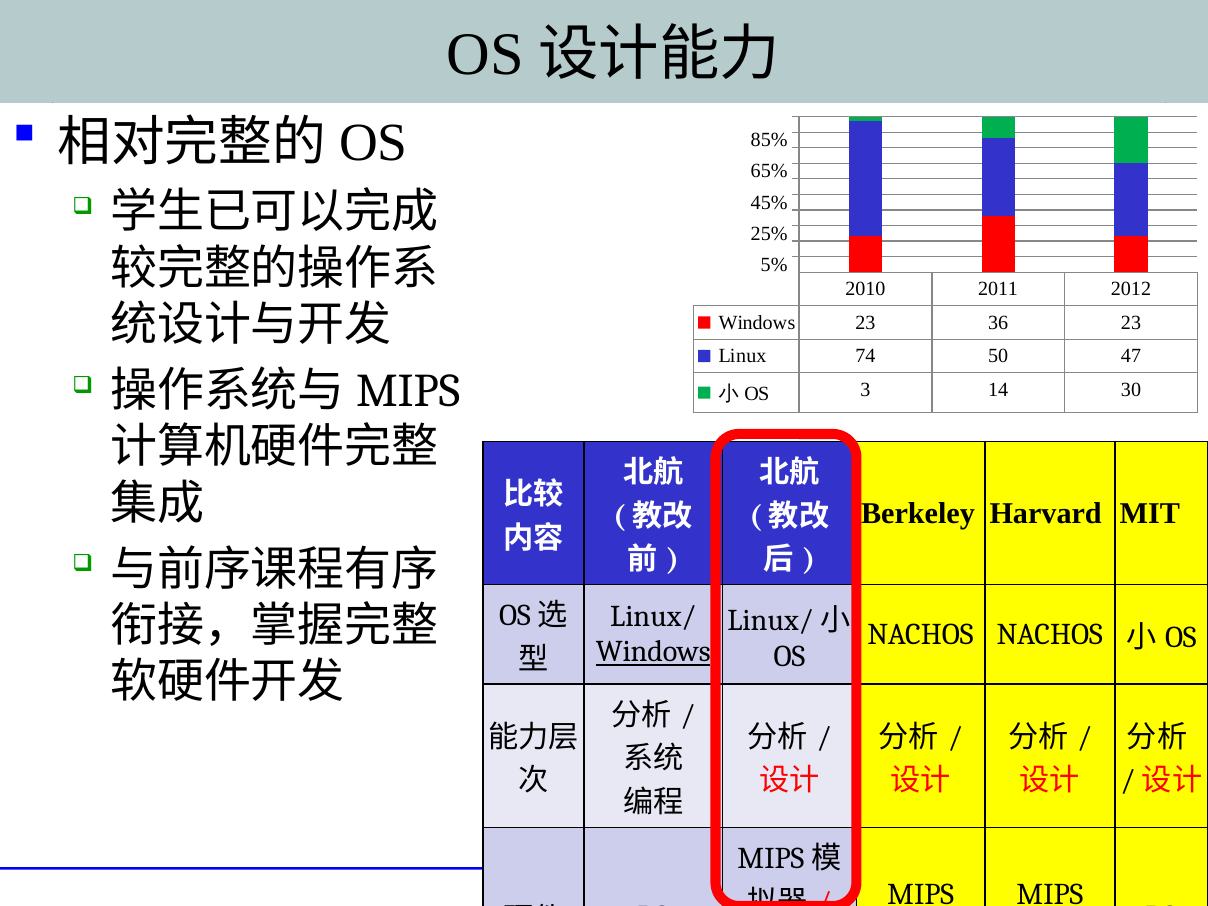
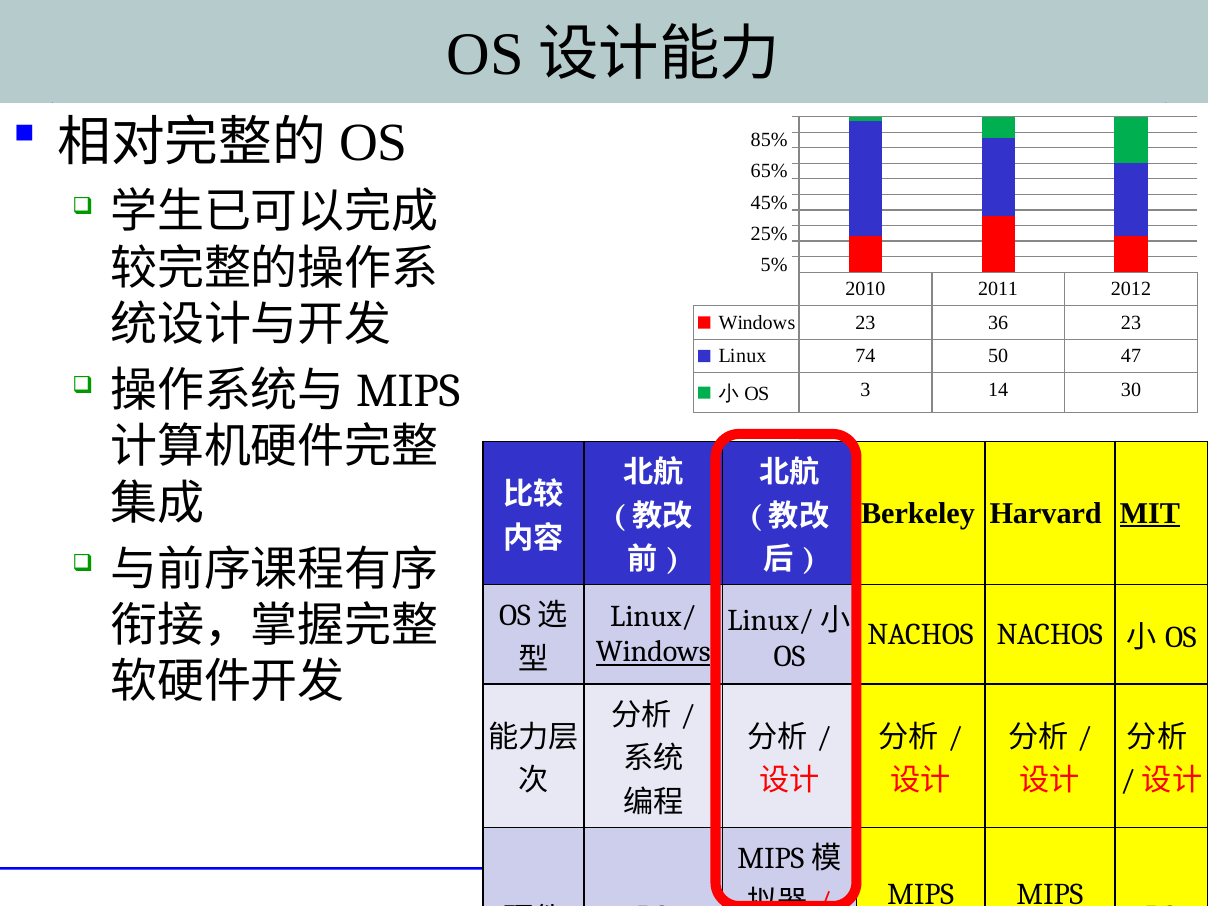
MIT underline: none -> present
